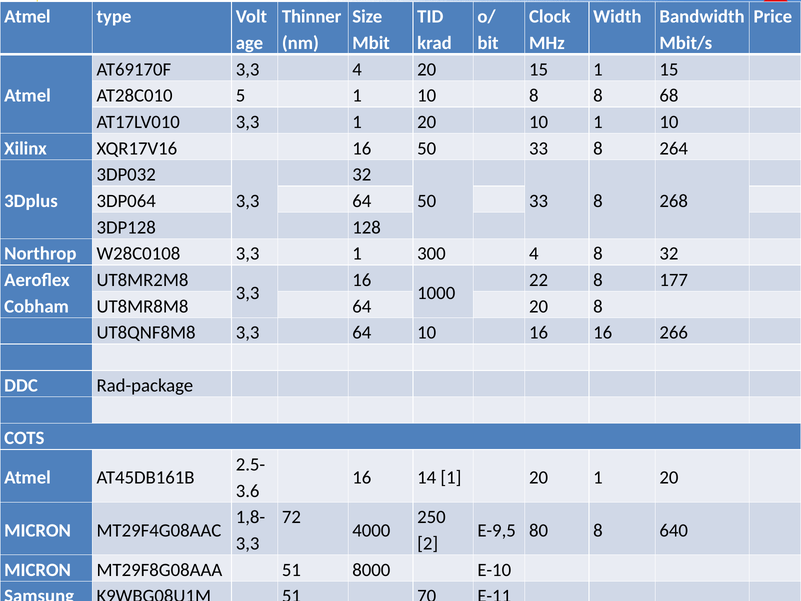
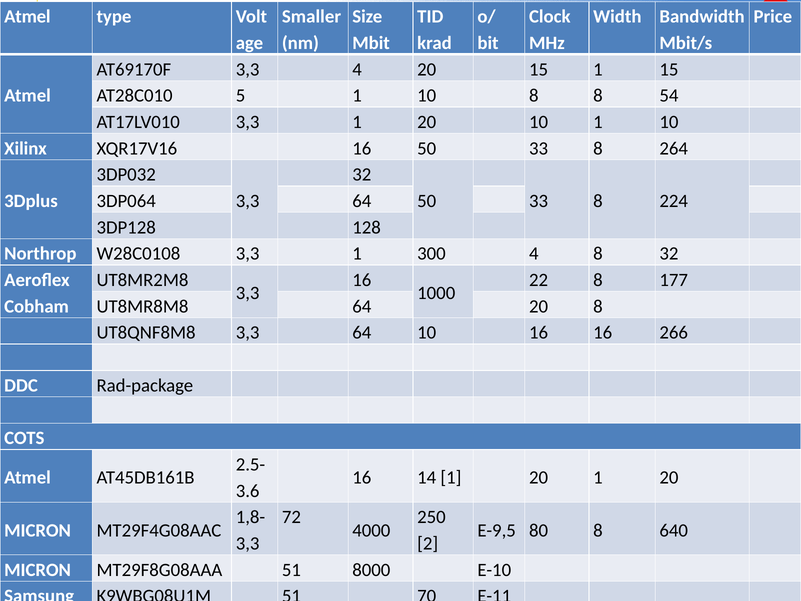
Thinner: Thinner -> Smaller
68: 68 -> 54
268: 268 -> 224
